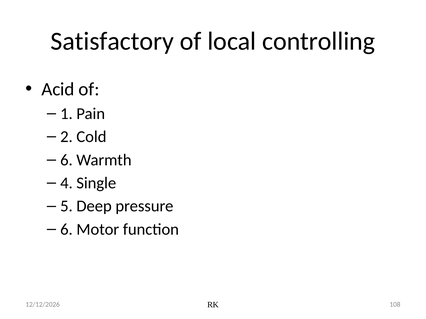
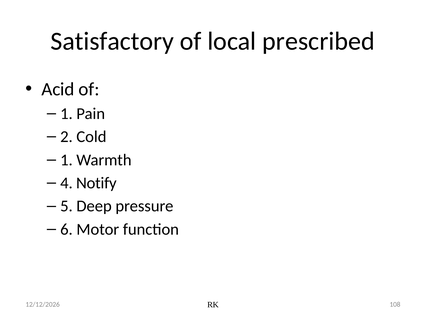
controlling: controlling -> prescribed
6 at (66, 160): 6 -> 1
Single: Single -> Notify
